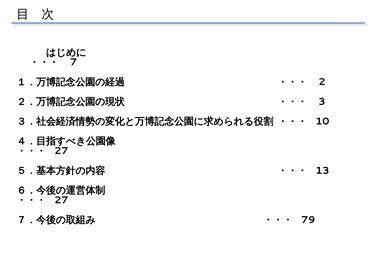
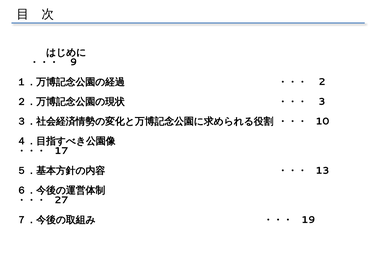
7: 7 -> 9
27 at (61, 151): 27 -> 17
79: 79 -> 19
